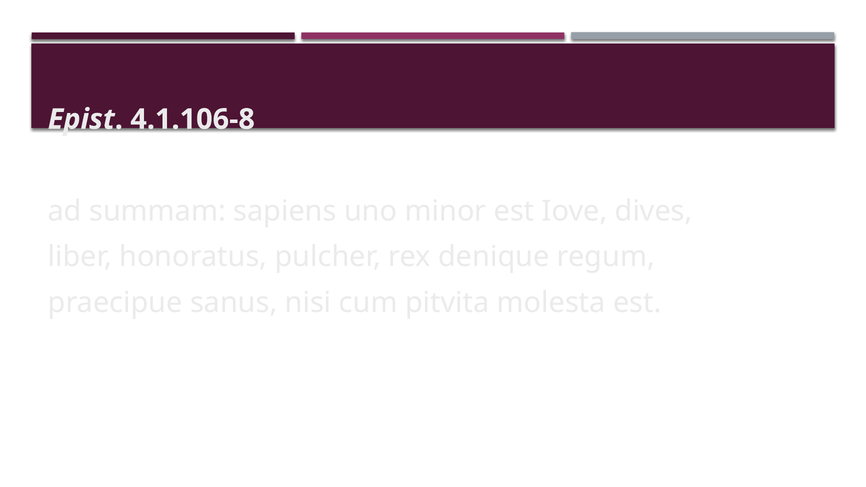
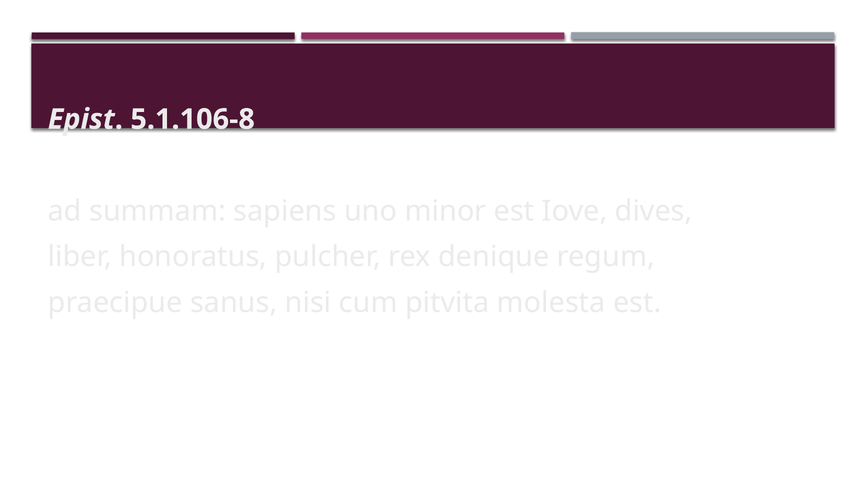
4.1.106-8: 4.1.106-8 -> 5.1.106-8
